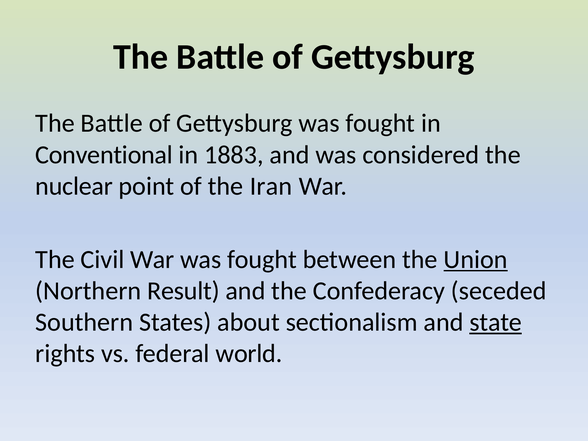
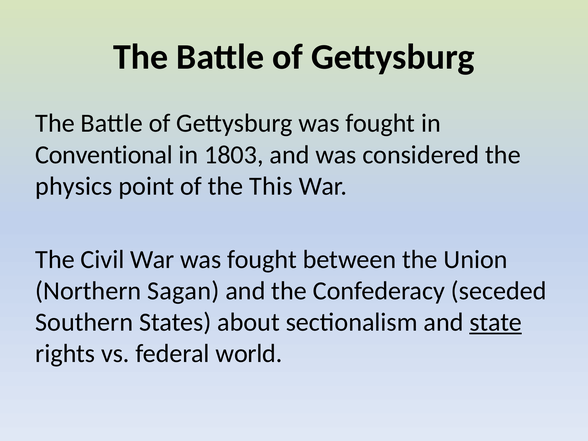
1883: 1883 -> 1803
nuclear: nuclear -> physics
Iran: Iran -> This
Union underline: present -> none
Result: Result -> Sagan
